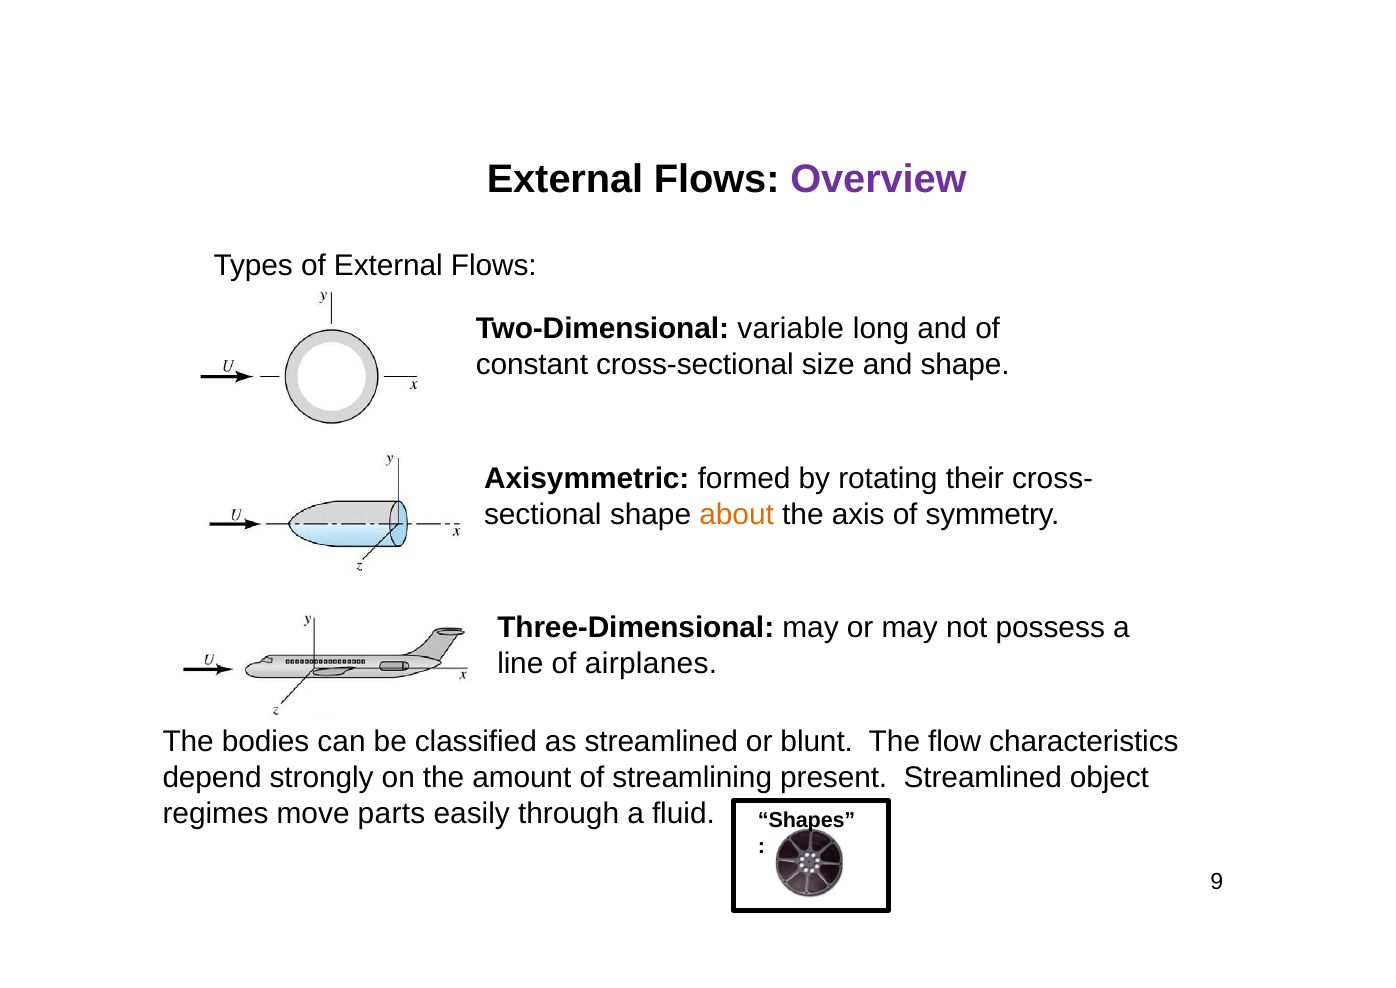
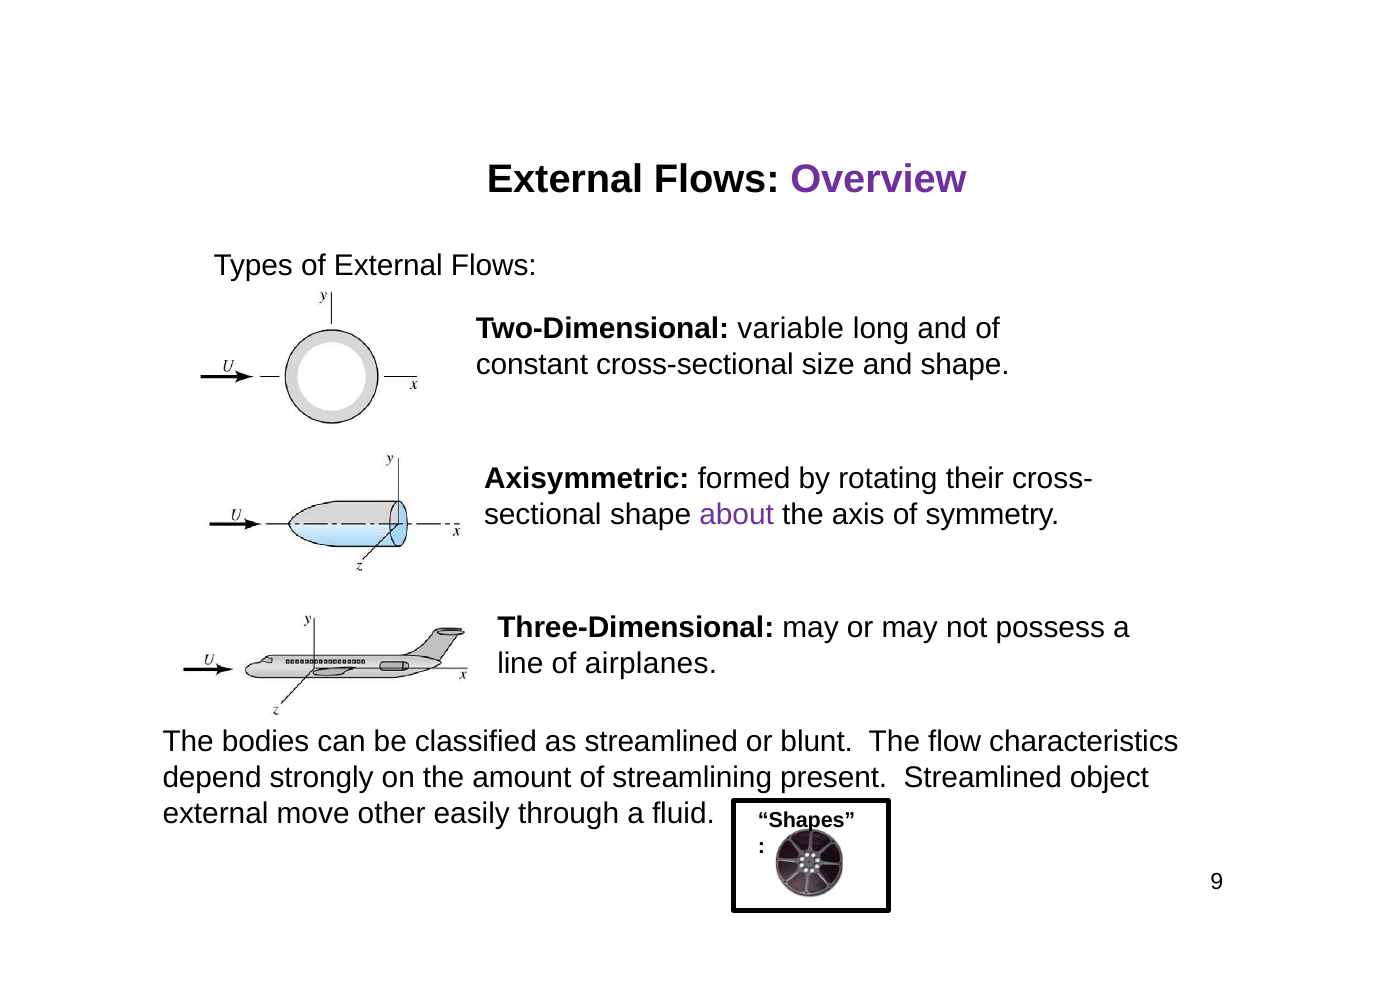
about colour: orange -> purple
regimes at (216, 814): regimes -> external
parts: parts -> other
